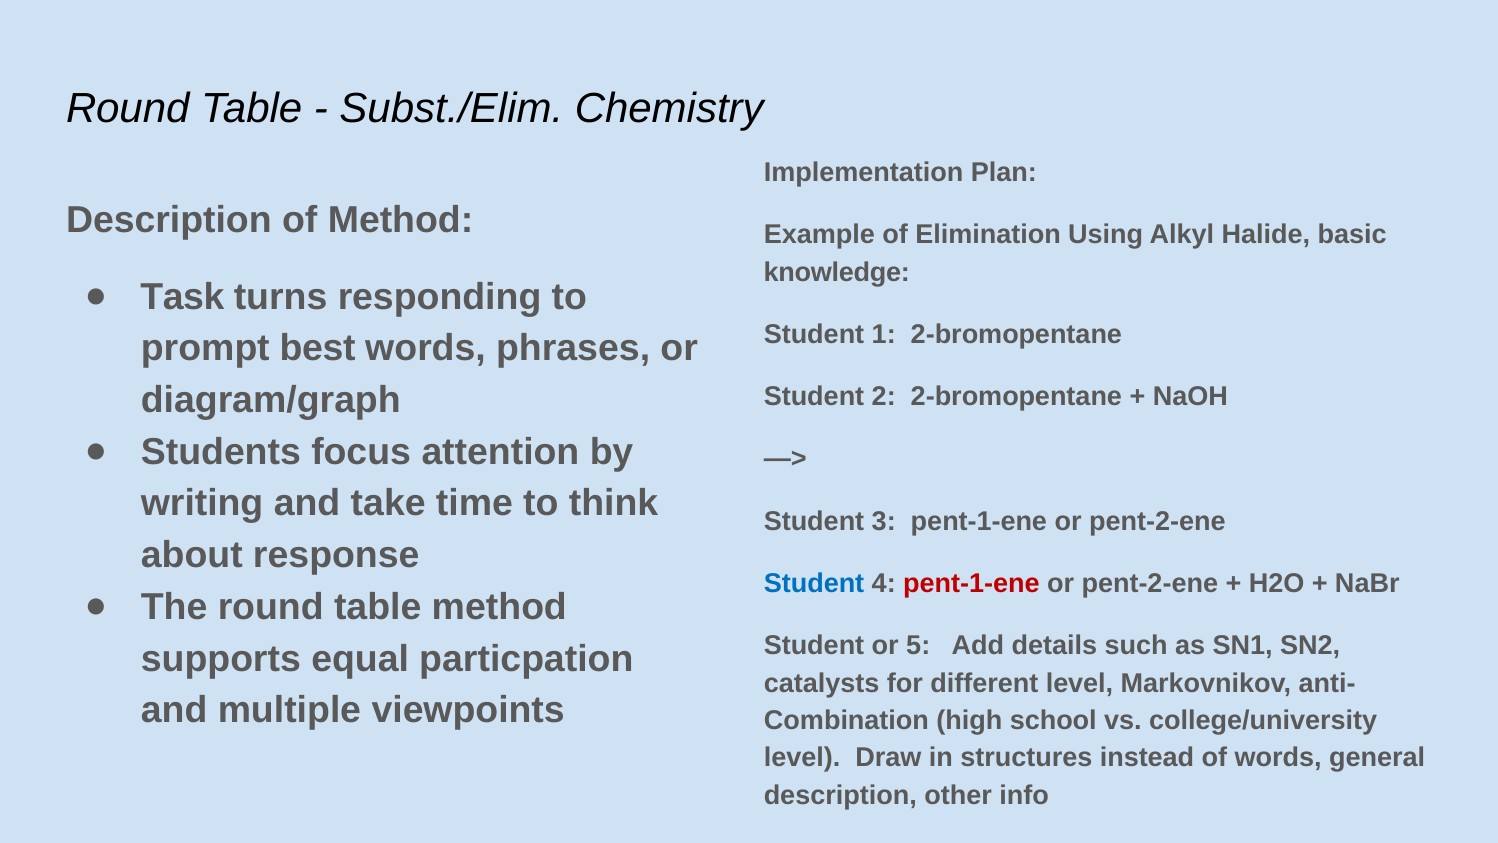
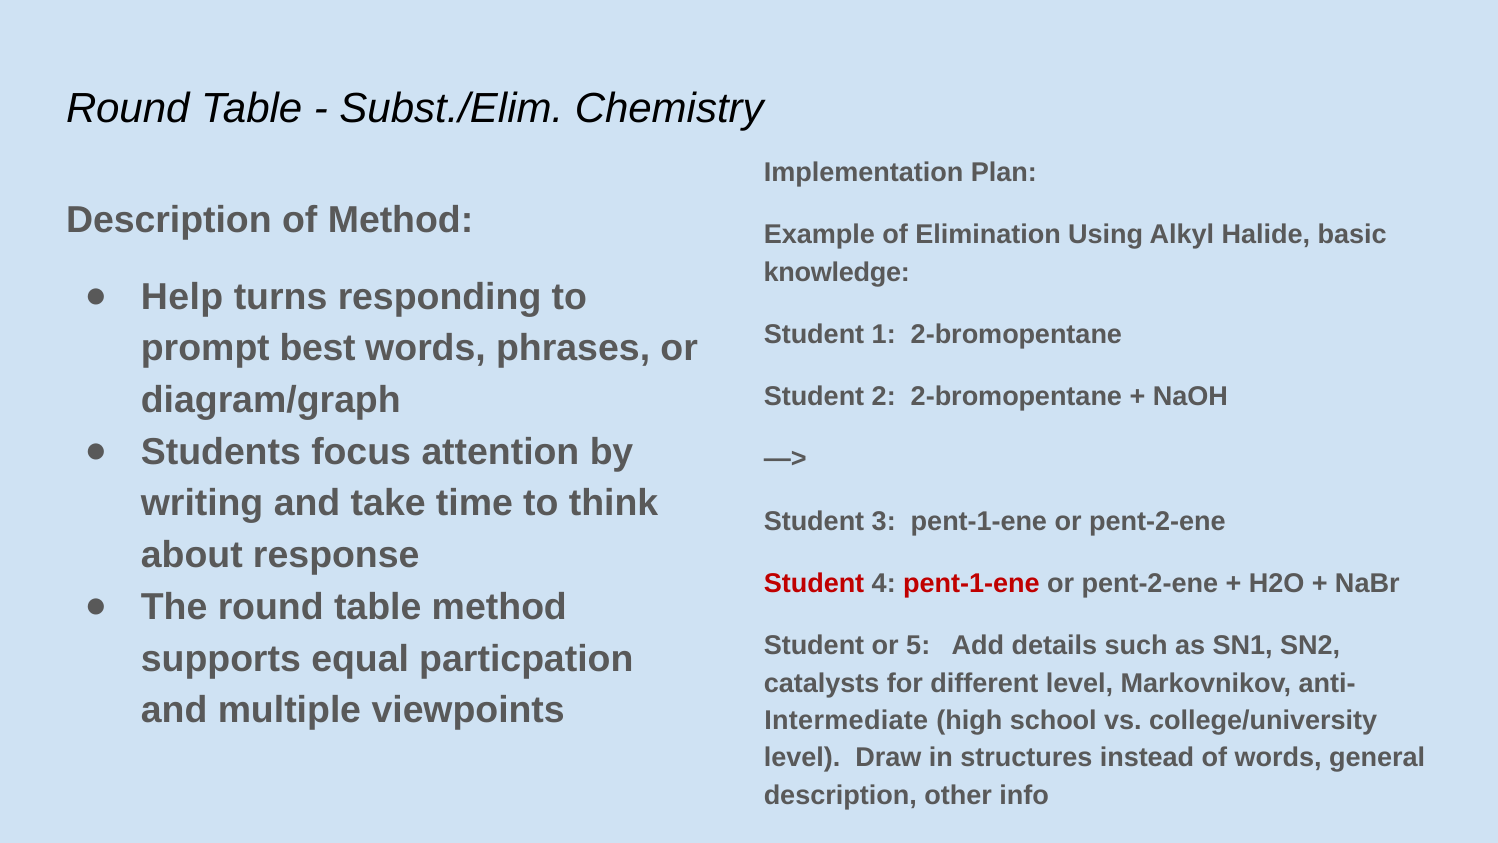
Task: Task -> Help
Student at (814, 583) colour: blue -> red
Combination: Combination -> Intermediate
